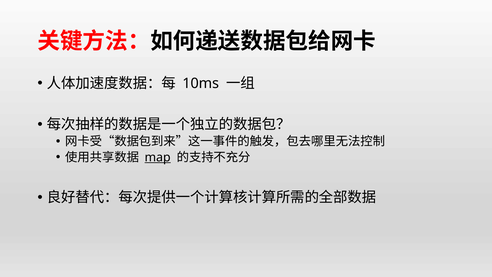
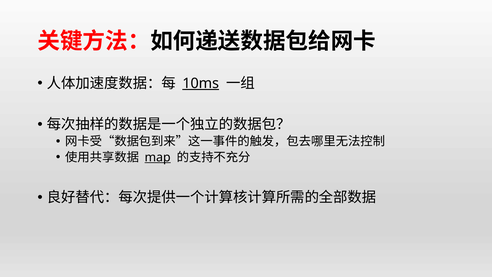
10ms underline: none -> present
